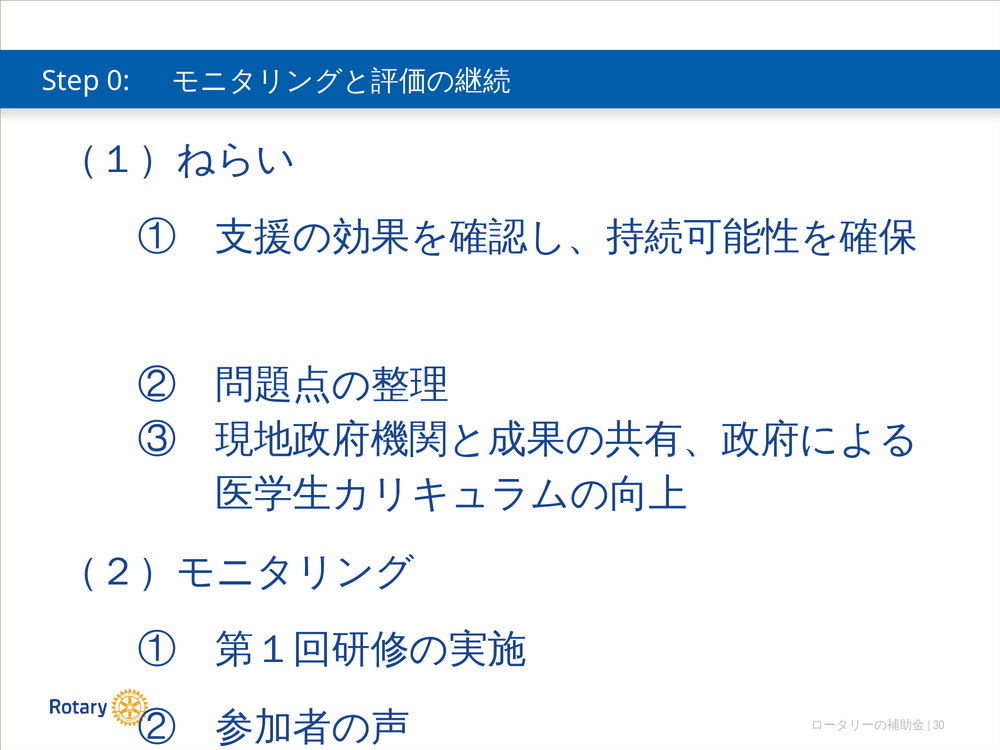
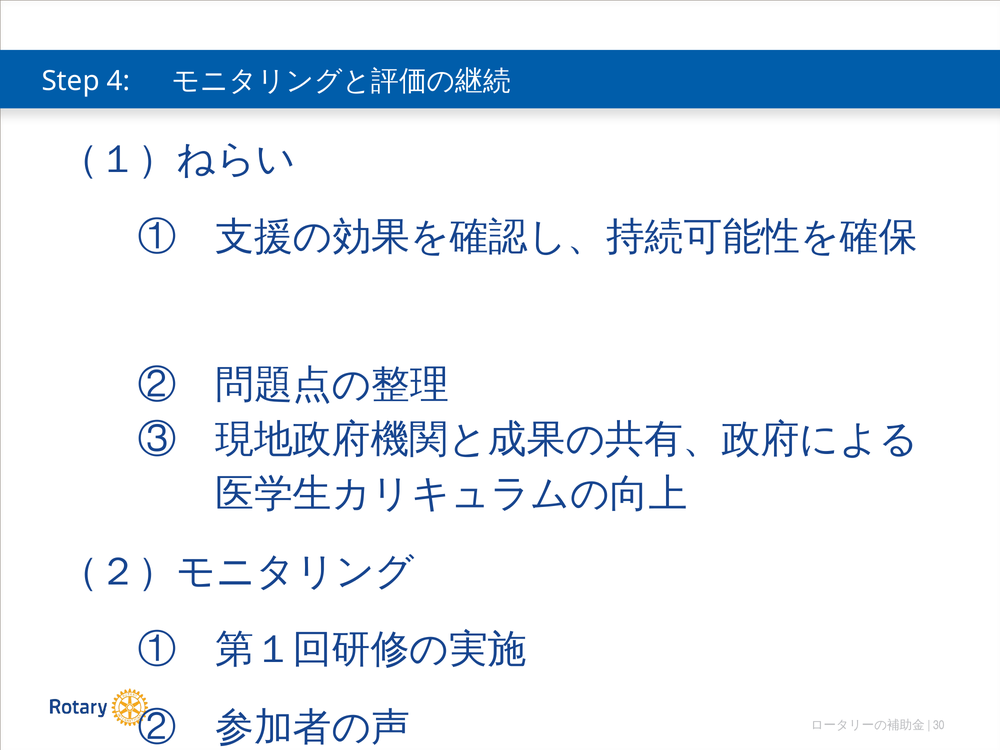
0: 0 -> 4
